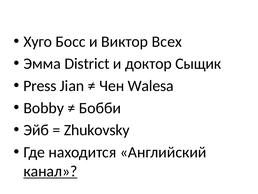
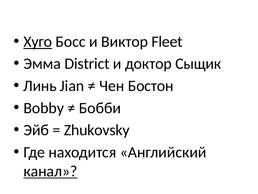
Хуго underline: none -> present
Всех: Всех -> Fleet
Press: Press -> Линь
Walesa: Walesa -> Бостон
